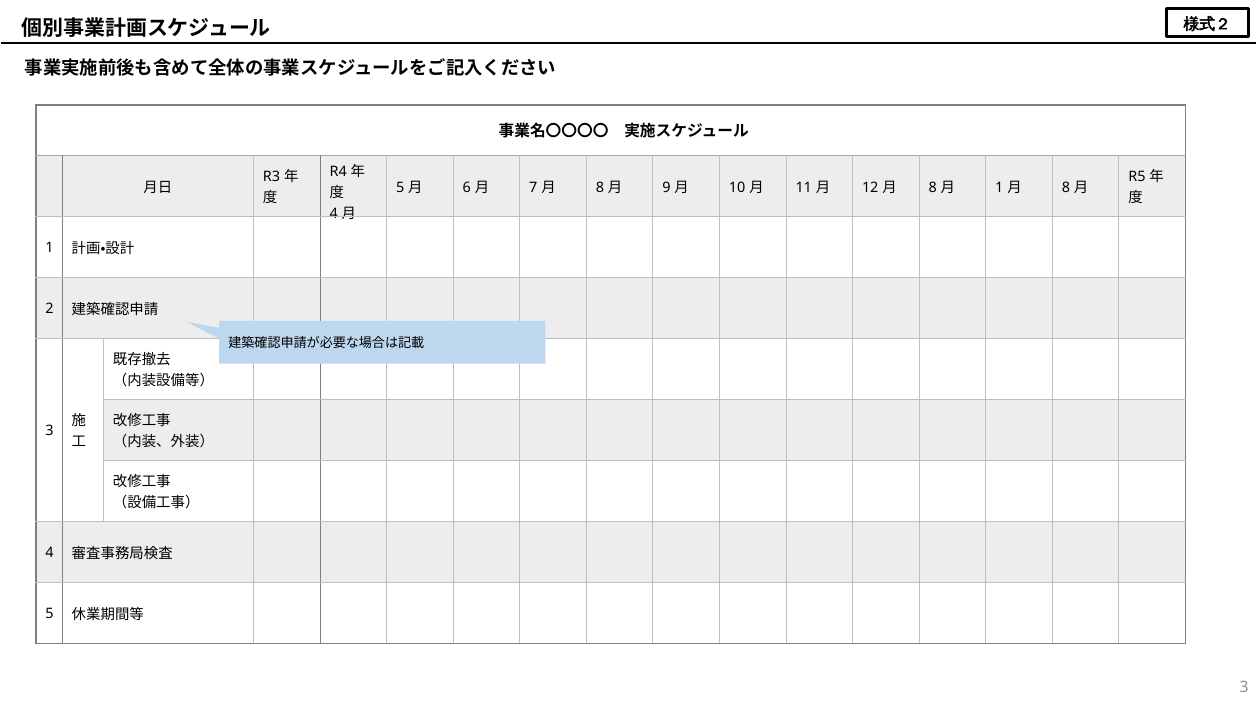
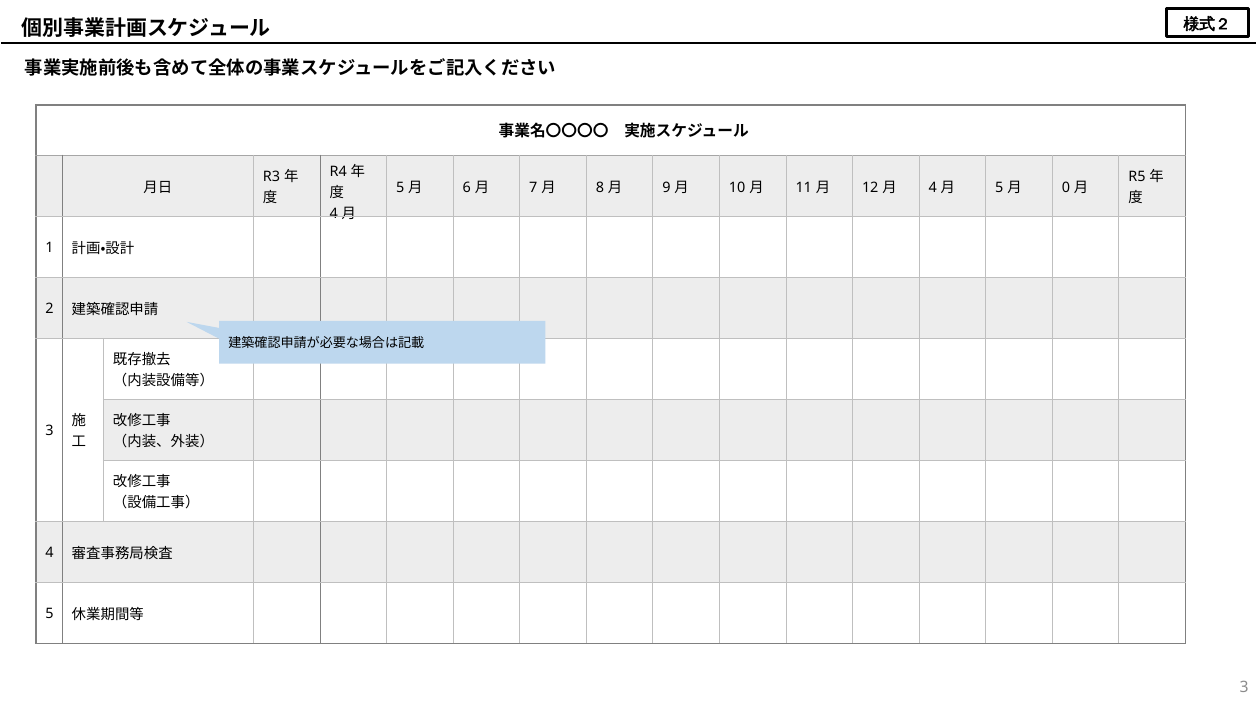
8 at (933, 187): 8 -> 4
1 at (999, 187): 1 -> 5
8 at (1066, 187): 8 -> 0
